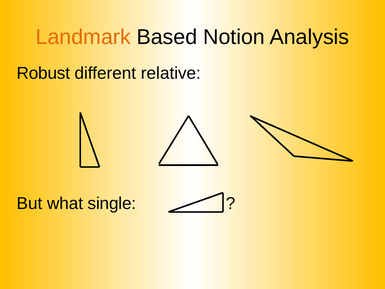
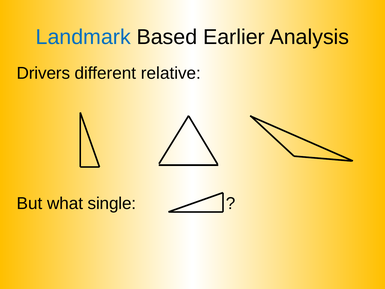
Landmark colour: orange -> blue
Notion: Notion -> Earlier
Robust: Robust -> Drivers
